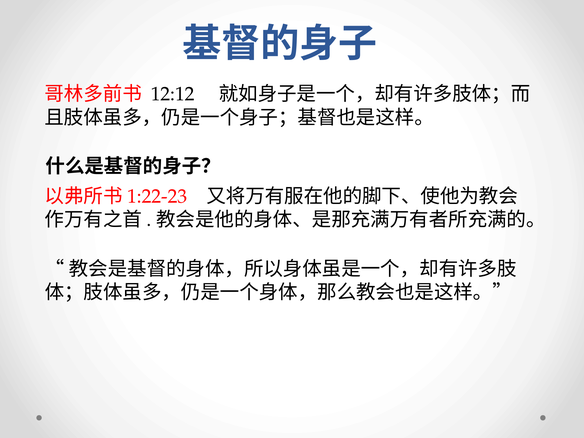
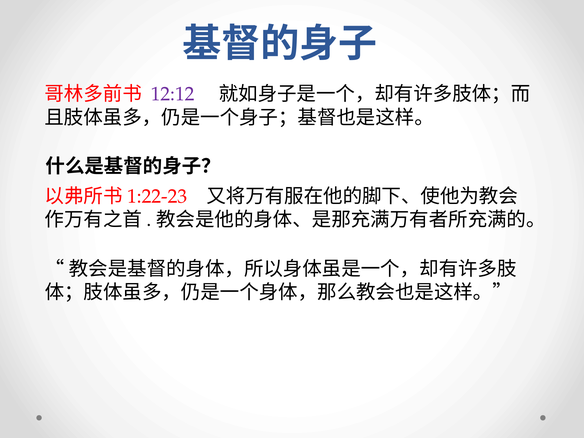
12:12 colour: black -> purple
